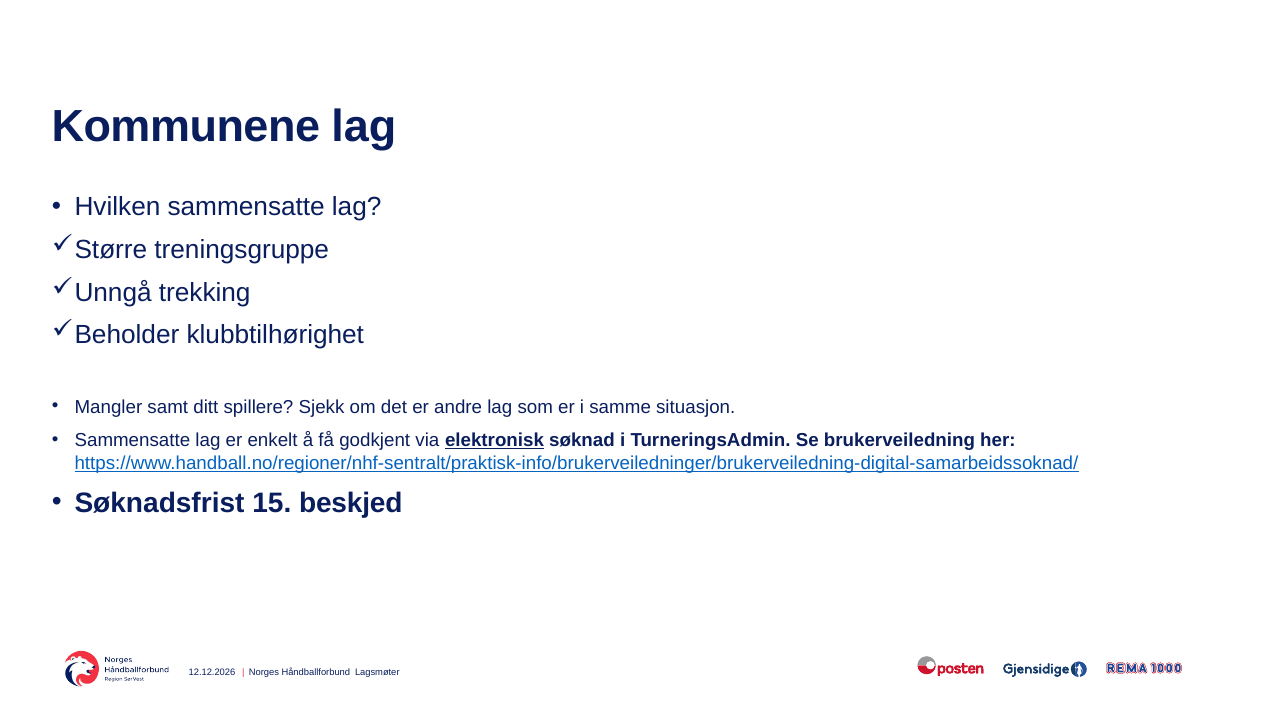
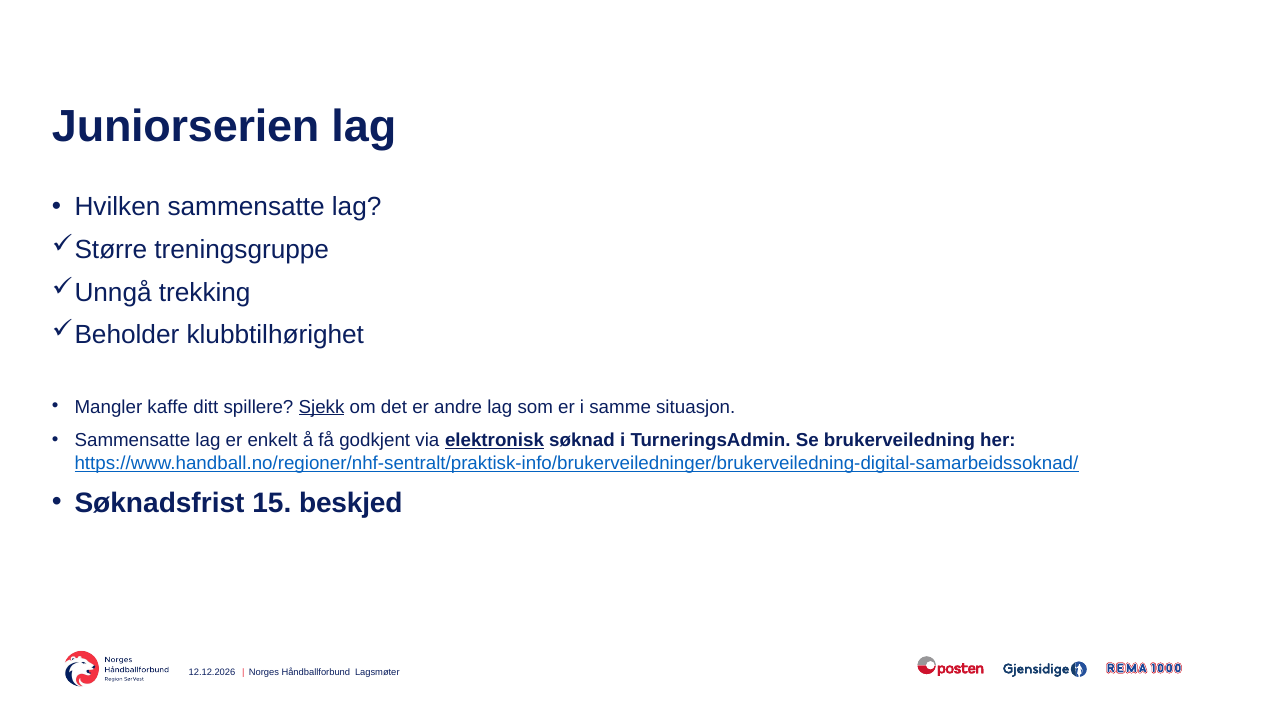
Kommunene: Kommunene -> Juniorserien
samt: samt -> kaffe
Sjekk underline: none -> present
